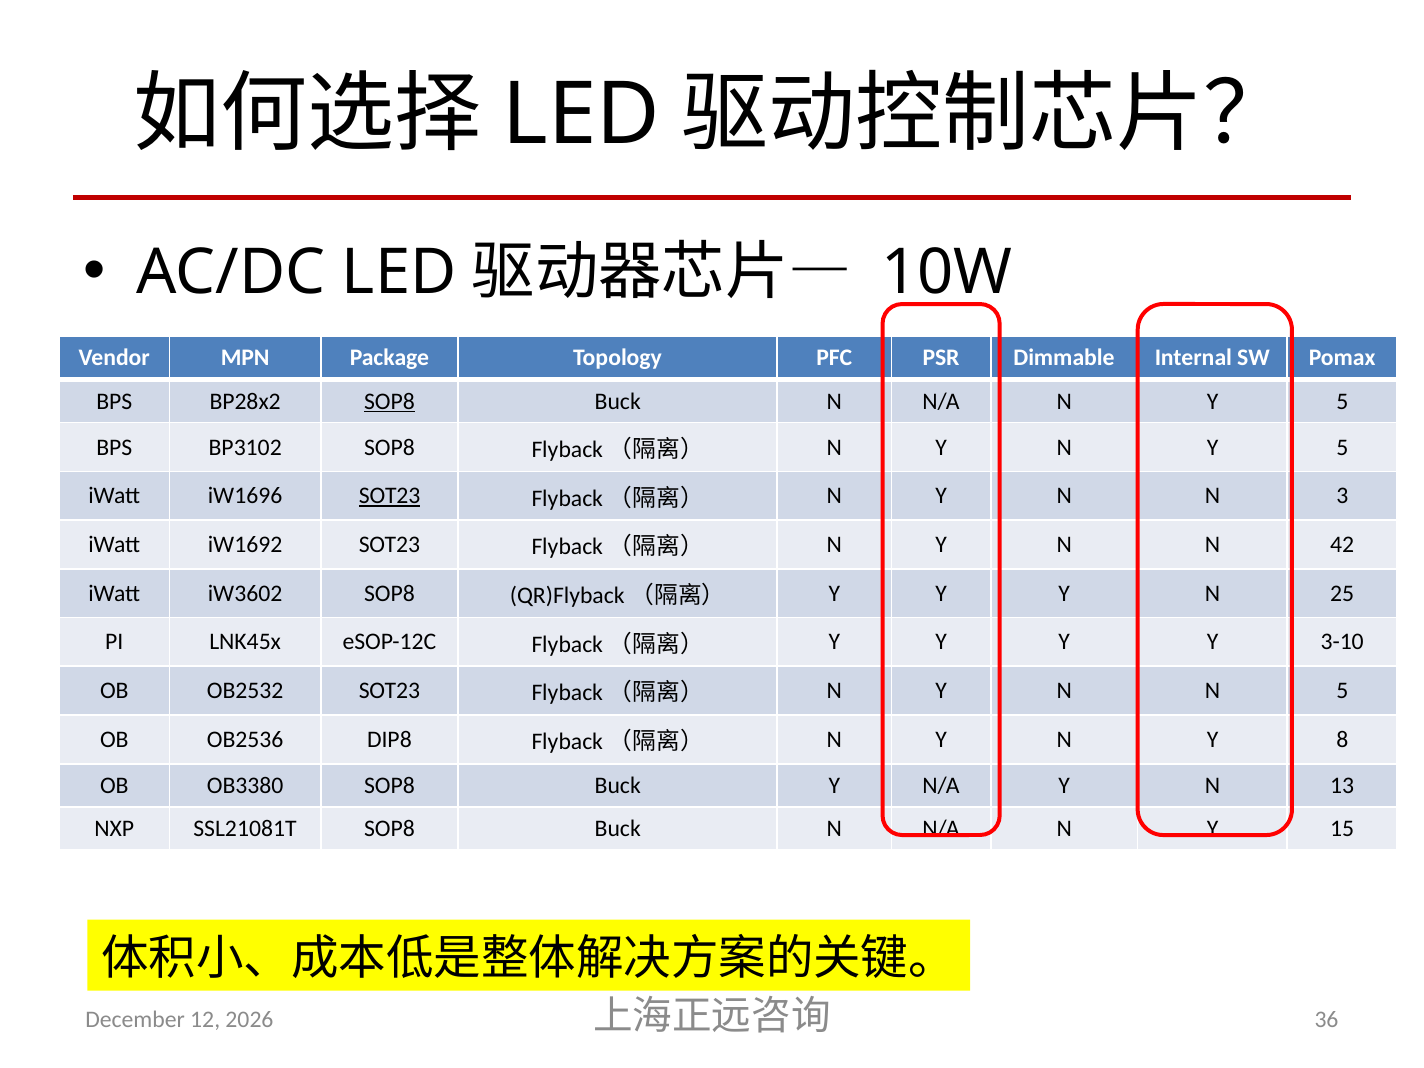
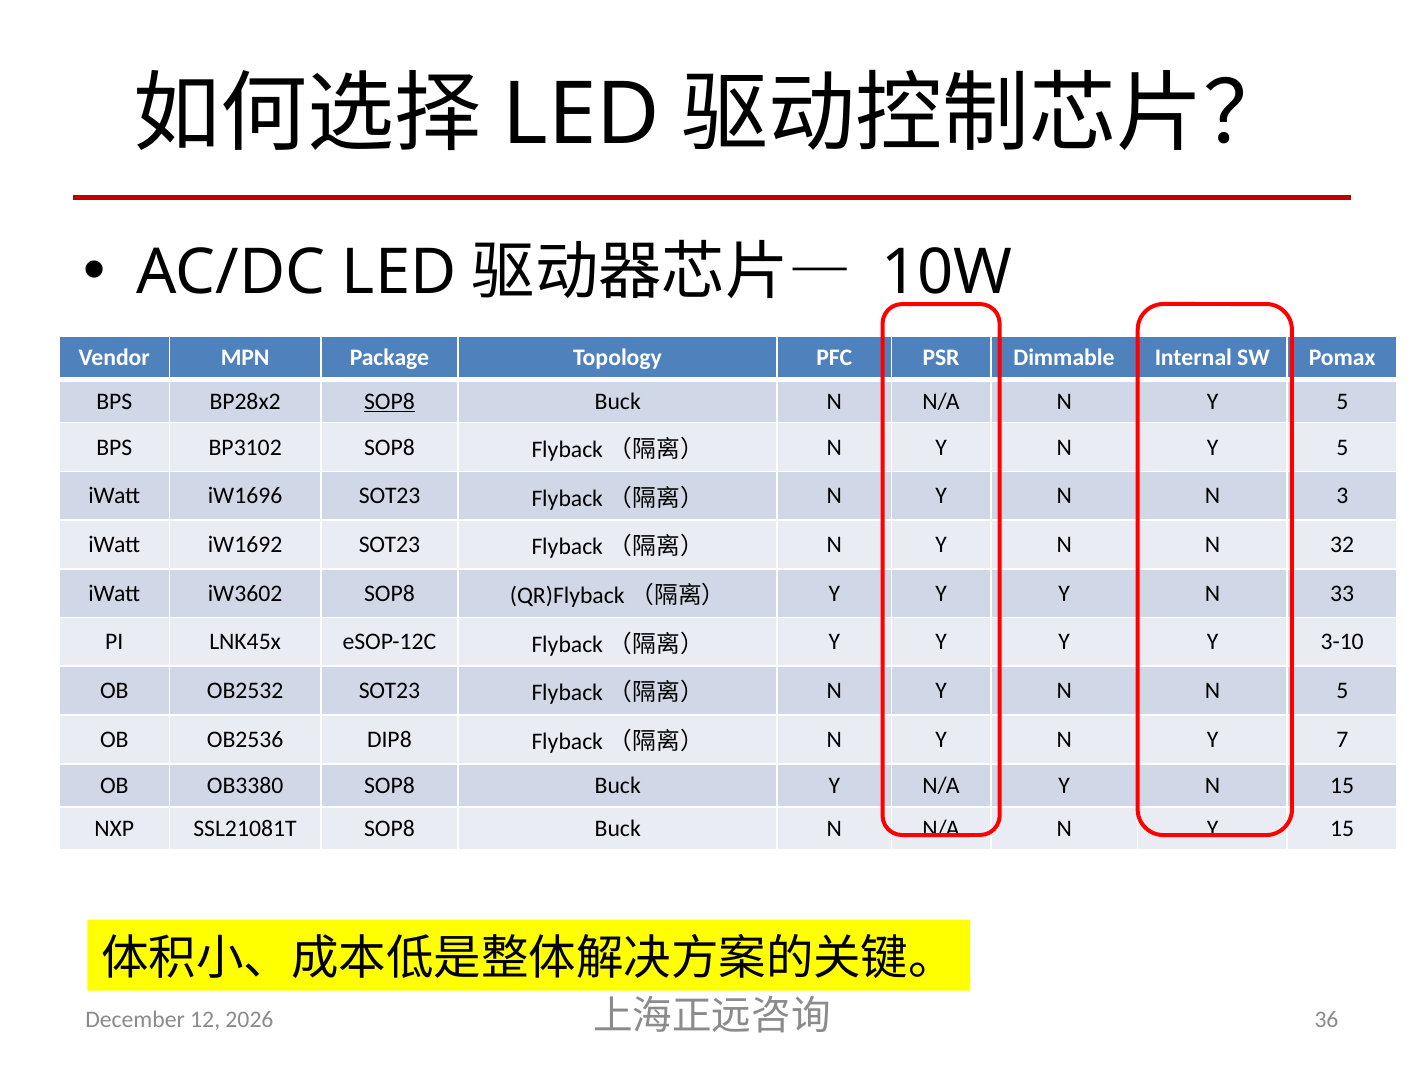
SOT23 at (390, 496) underline: present -> none
42: 42 -> 32
25: 25 -> 33
8: 8 -> 7
N 13: 13 -> 15
